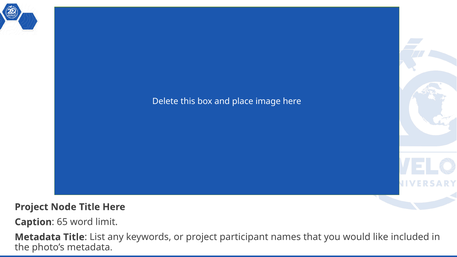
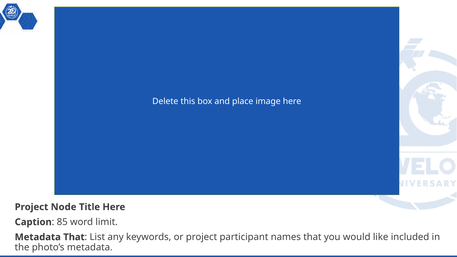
65: 65 -> 85
Metadata Title: Title -> That
